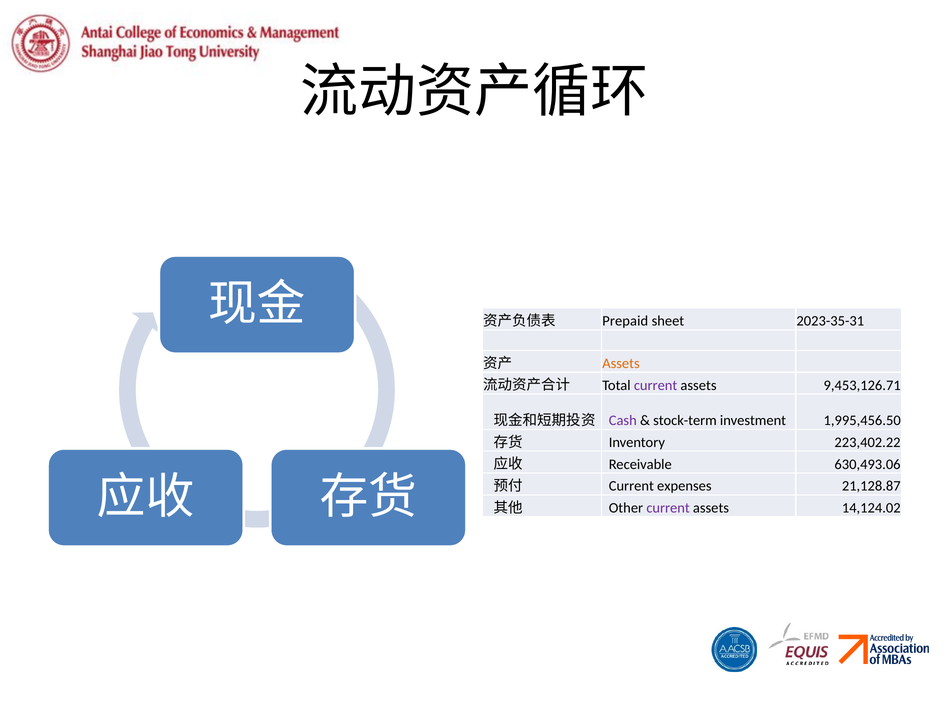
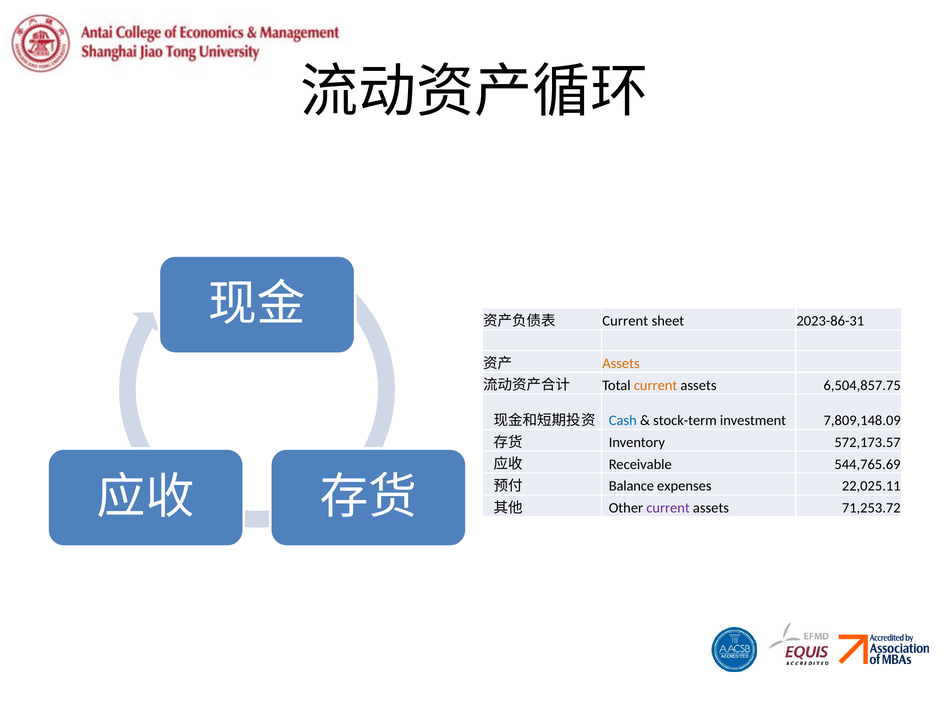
Prepaid at (625, 321): Prepaid -> Current
2023-35-31: 2023-35-31 -> 2023-86-31
current at (656, 385) colour: purple -> orange
9,453,126.71: 9,453,126.71 -> 6,504,857.75
Cash colour: purple -> blue
1,995,456.50: 1,995,456.50 -> 7,809,148.09
223,402.22: 223,402.22 -> 572,173.57
630,493.06: 630,493.06 -> 544,765.69
Current at (631, 486): Current -> Balance
21,128.87: 21,128.87 -> 22,025.11
14,124.02: 14,124.02 -> 71,253.72
